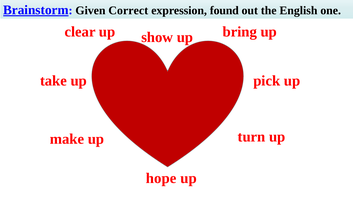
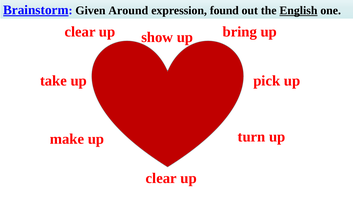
Correct: Correct -> Around
English underline: none -> present
hope at (161, 178): hope -> clear
